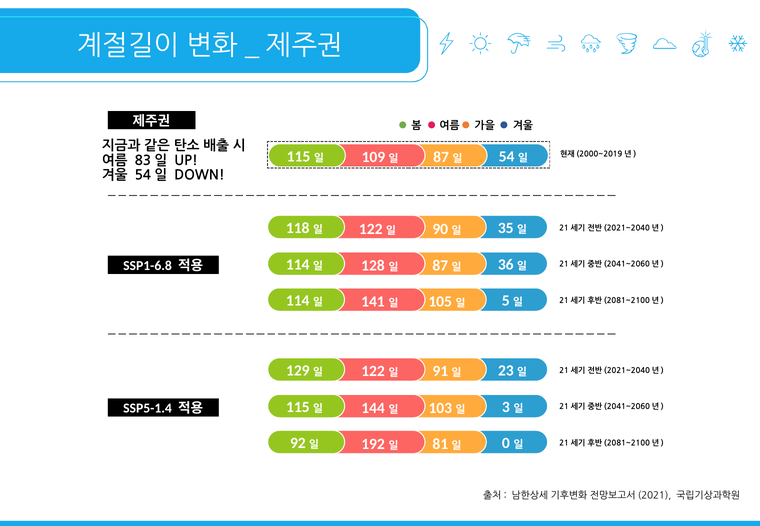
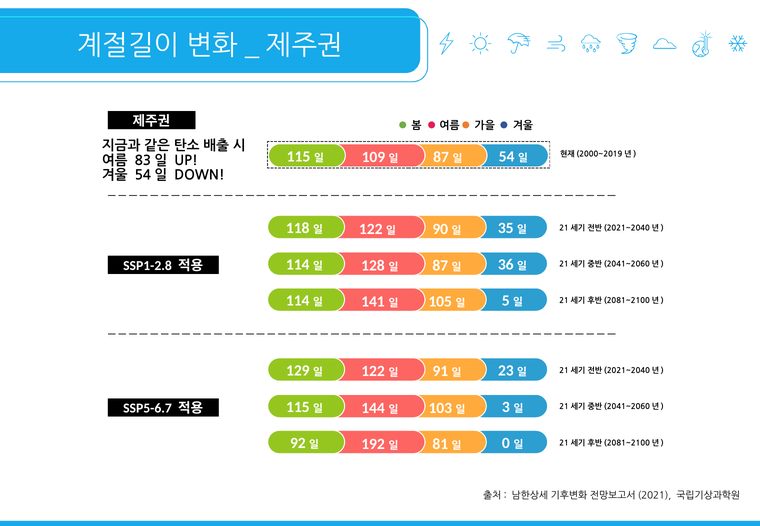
SSP1-6.8: SSP1-6.8 -> SSP1-2.8
SSP5-1.4: SSP5-1.4 -> SSP5-6.7
